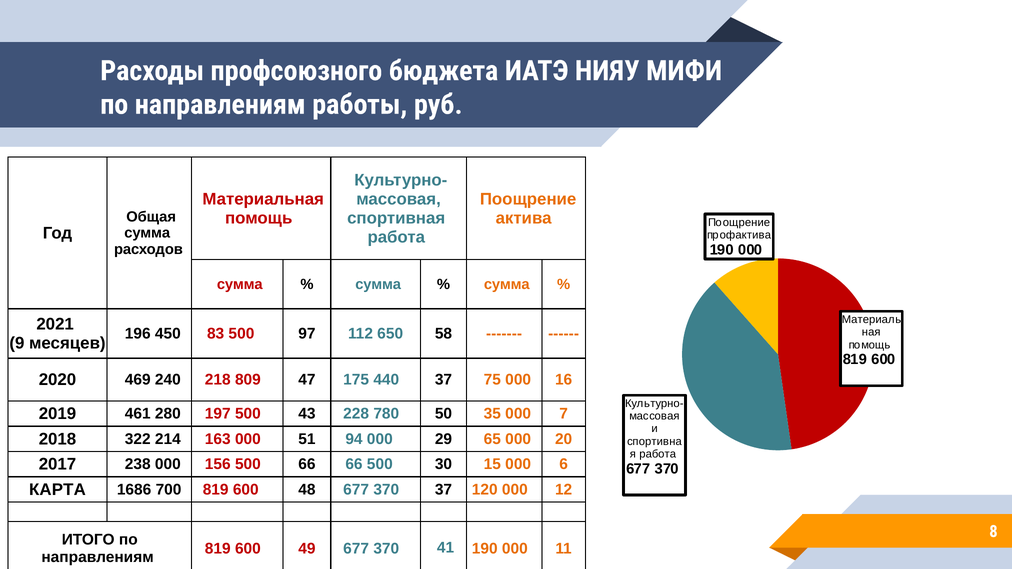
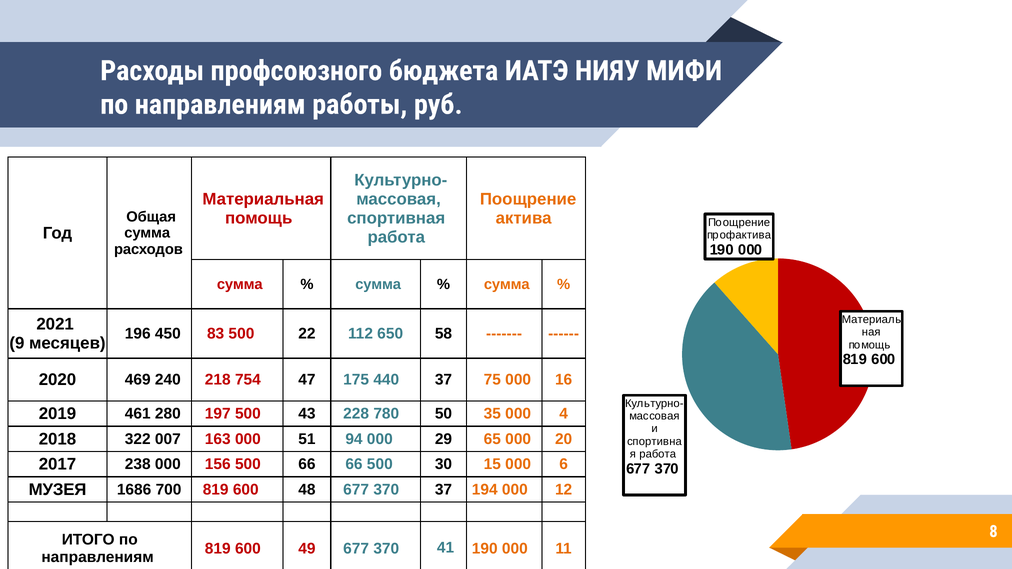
97: 97 -> 22
809: 809 -> 754
7: 7 -> 4
214: 214 -> 007
КАРТА: КАРТА -> МУЗЕЯ
120: 120 -> 194
